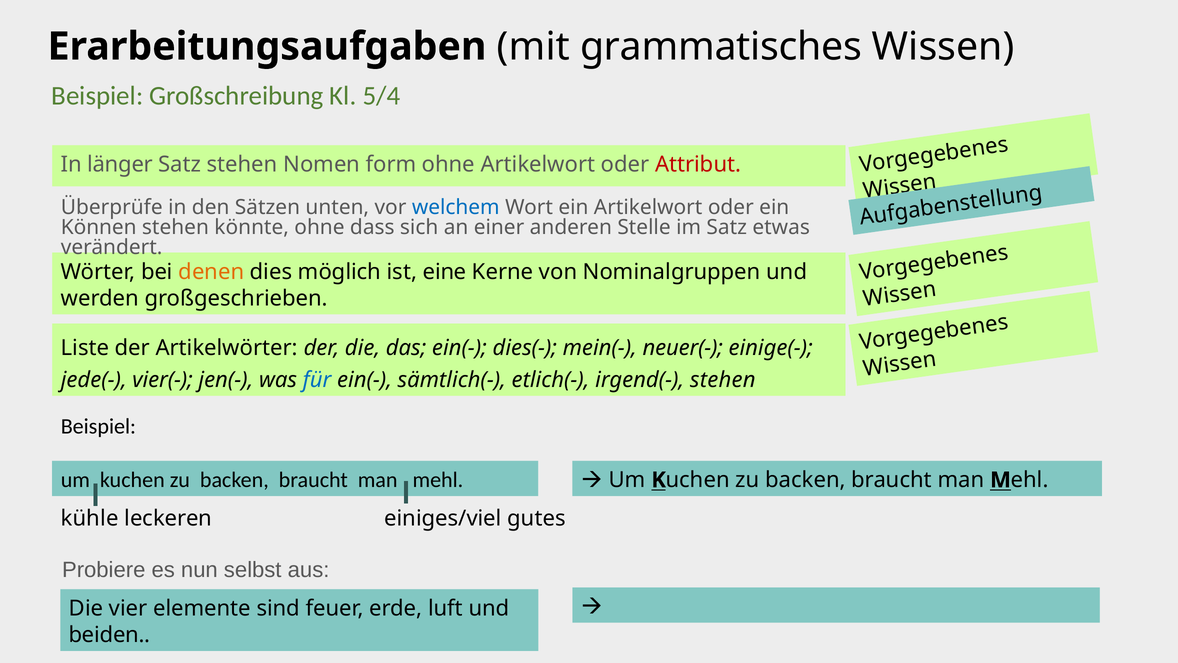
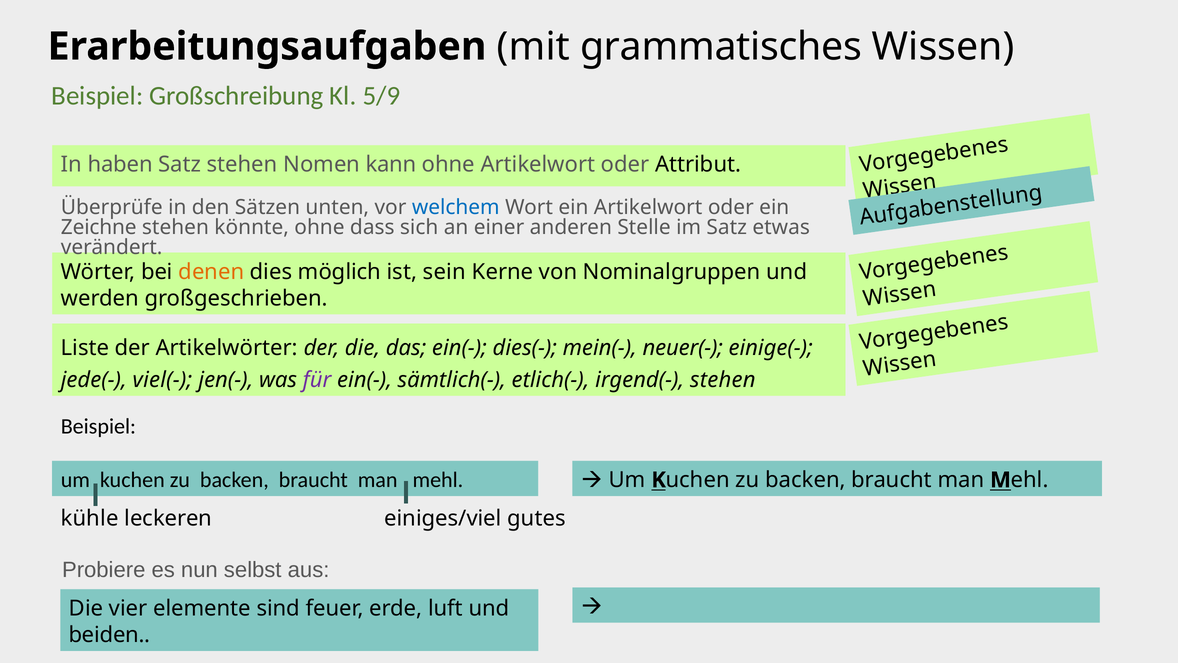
5/4: 5/4 -> 5/9
länger: länger -> haben
form: form -> kann
Attribut colour: red -> black
Können: Können -> Zeichne
eine: eine -> sein
vier(-: vier(- -> viel(-
für colour: blue -> purple
